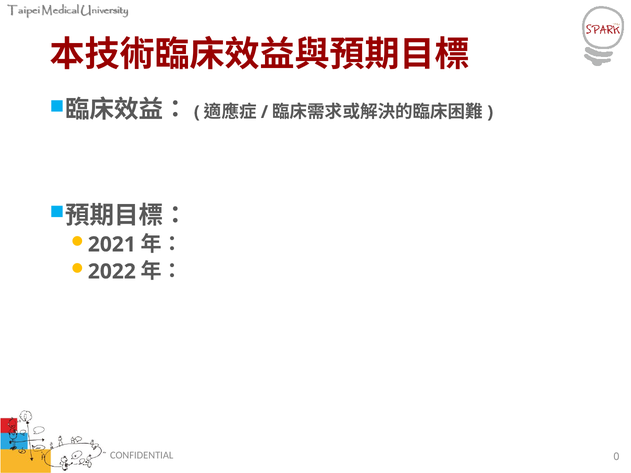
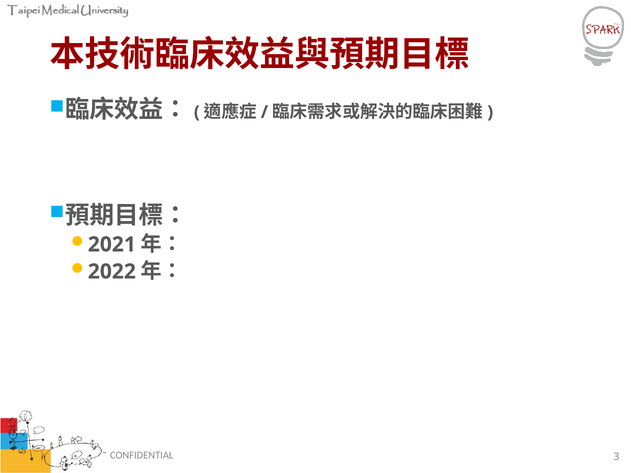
0: 0 -> 3
